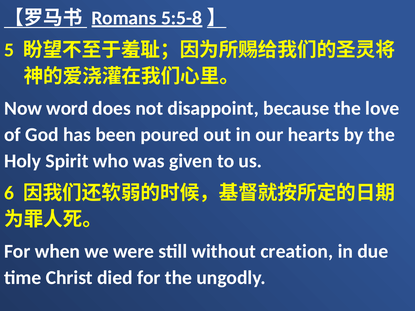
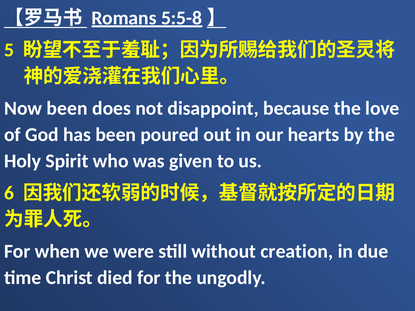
Now word: word -> been
